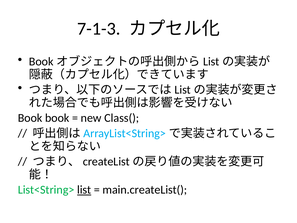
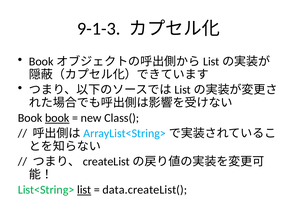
7-1-3: 7-1-3 -> 9-1-3
book at (57, 118) underline: none -> present
main.createList(: main.createList( -> data.createList(
